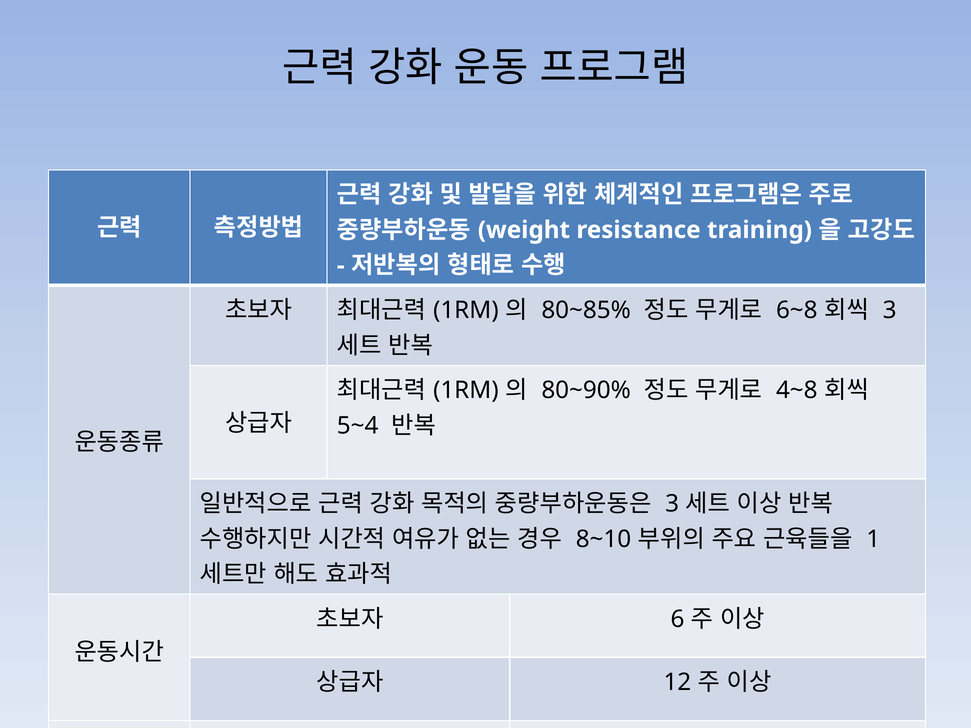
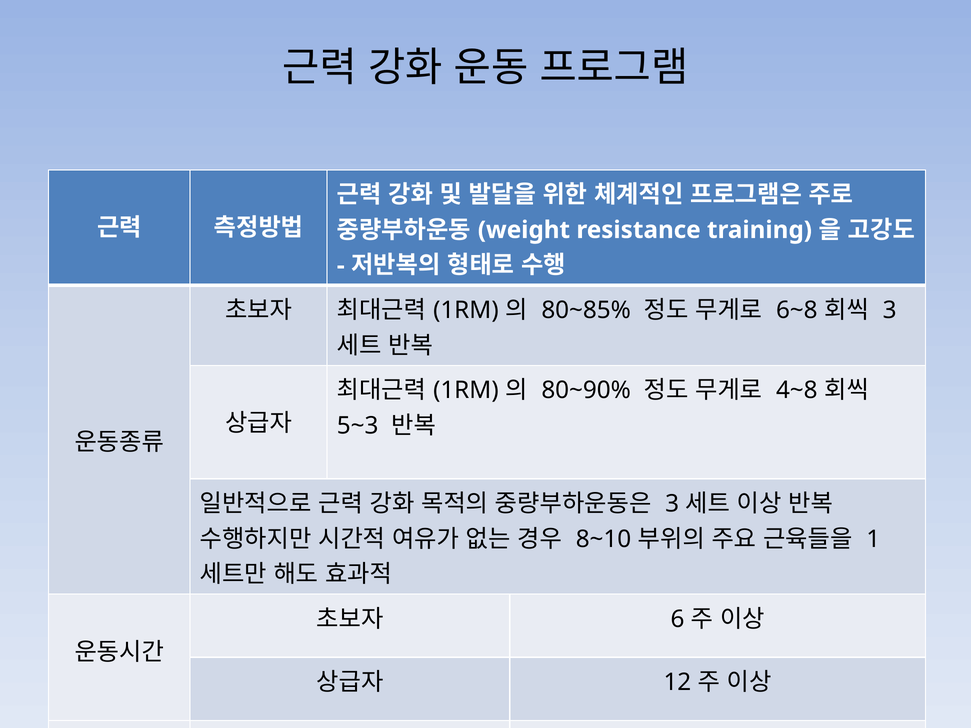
5~4: 5~4 -> 5~3
